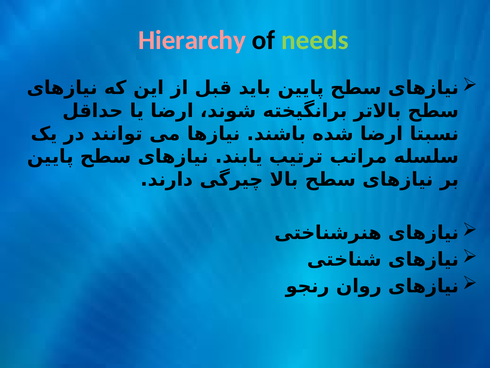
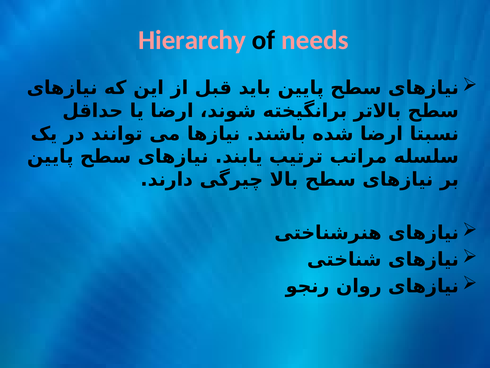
needs colour: light green -> pink
